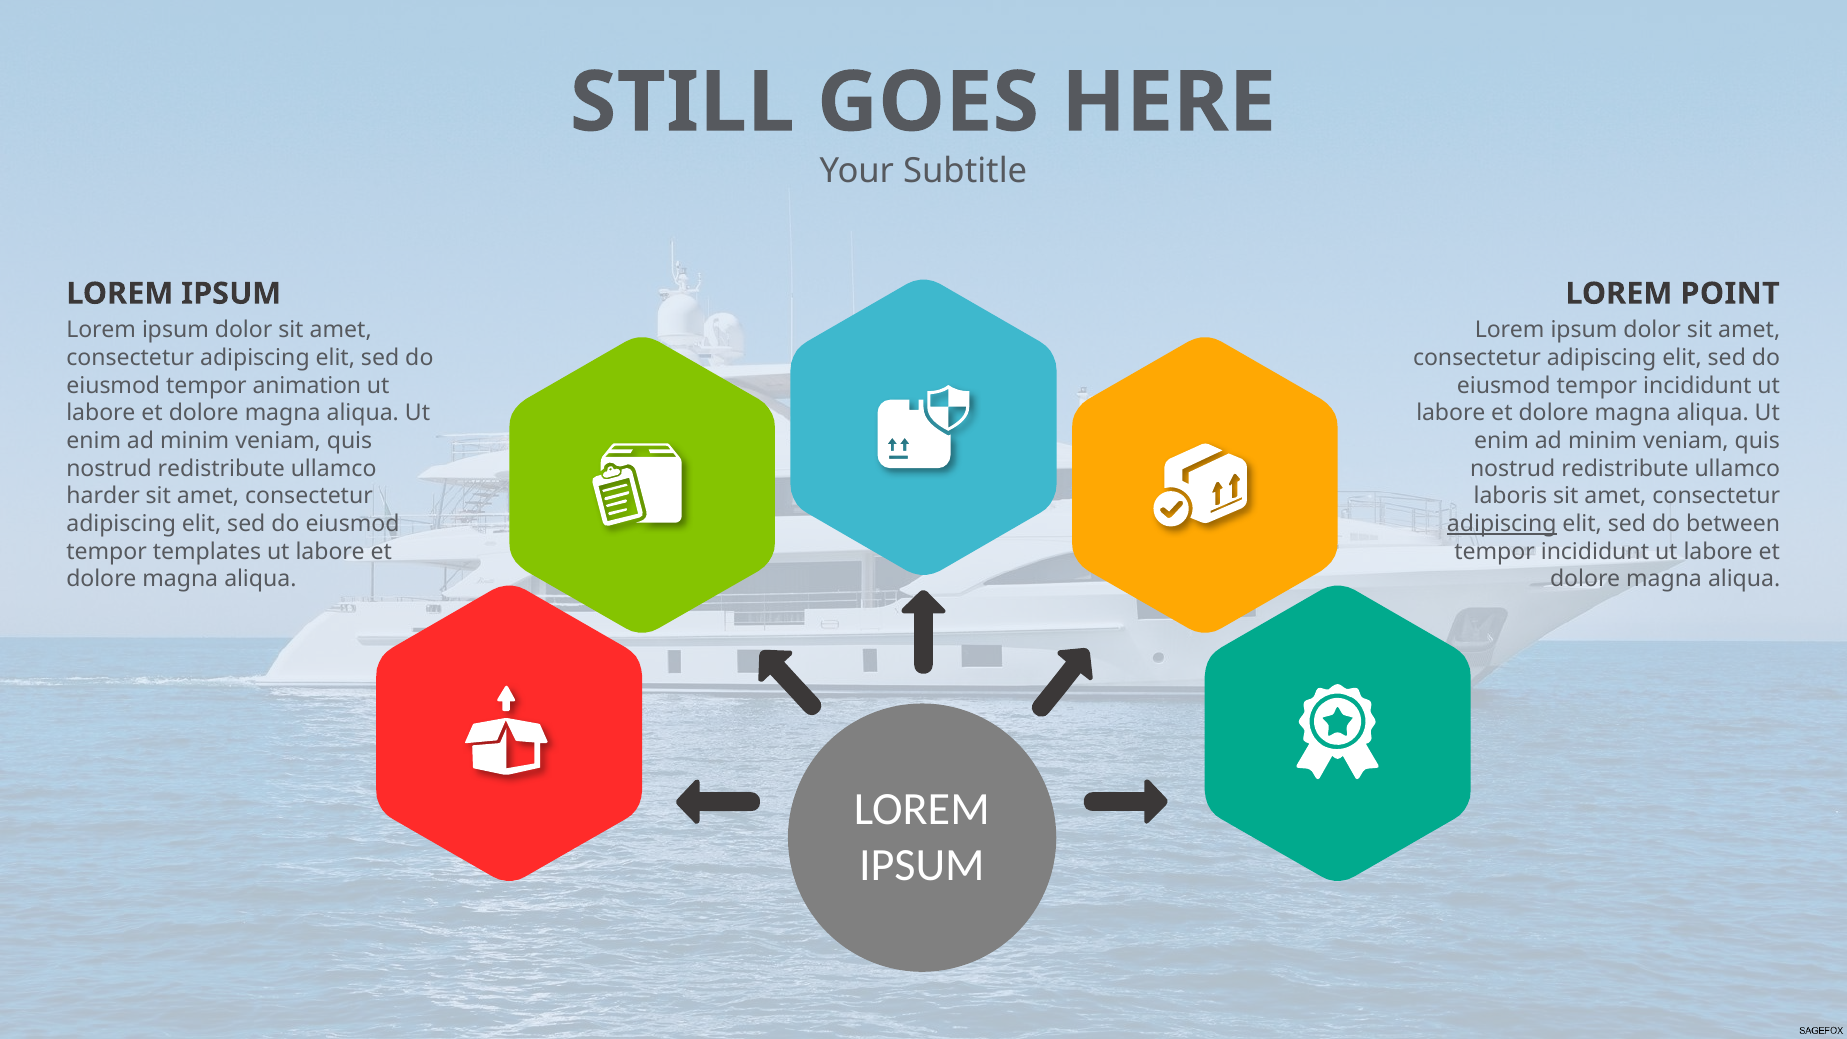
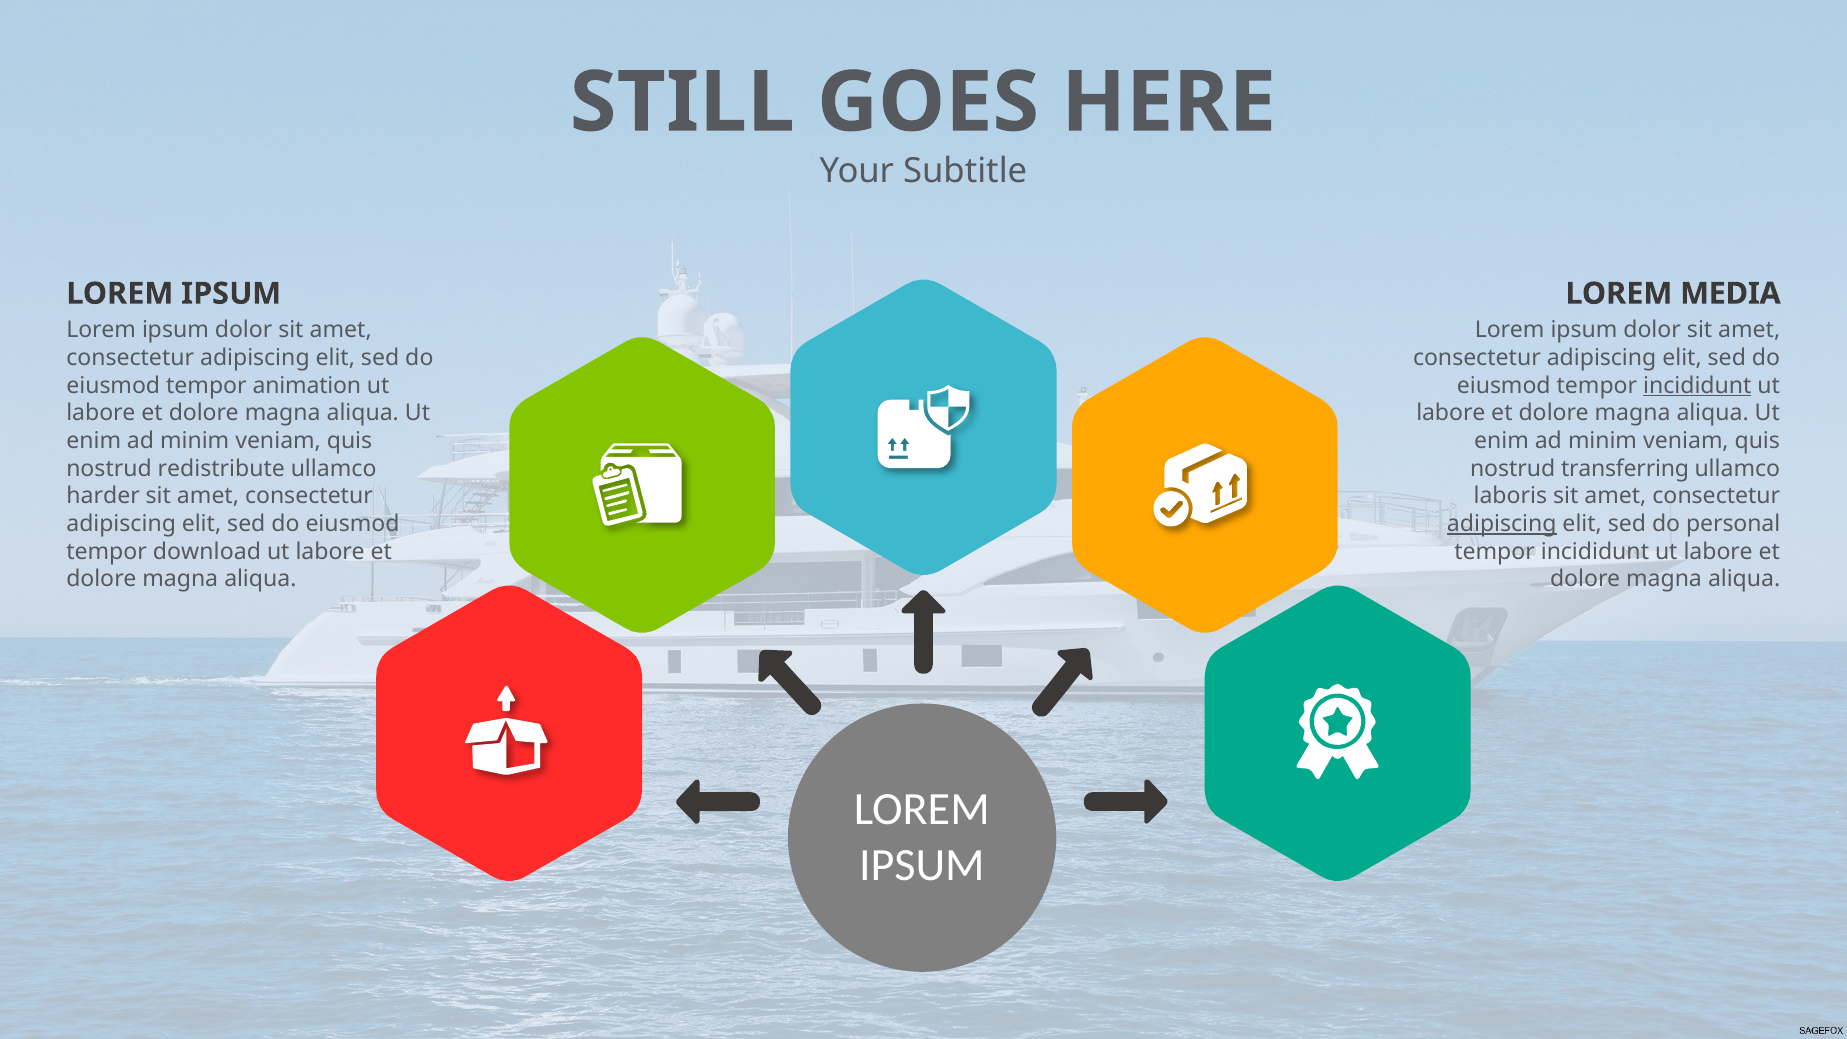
POINT: POINT -> MEDIA
incididunt at (1697, 385) underline: none -> present
redistribute at (1625, 468): redistribute -> transferring
between: between -> personal
templates: templates -> download
